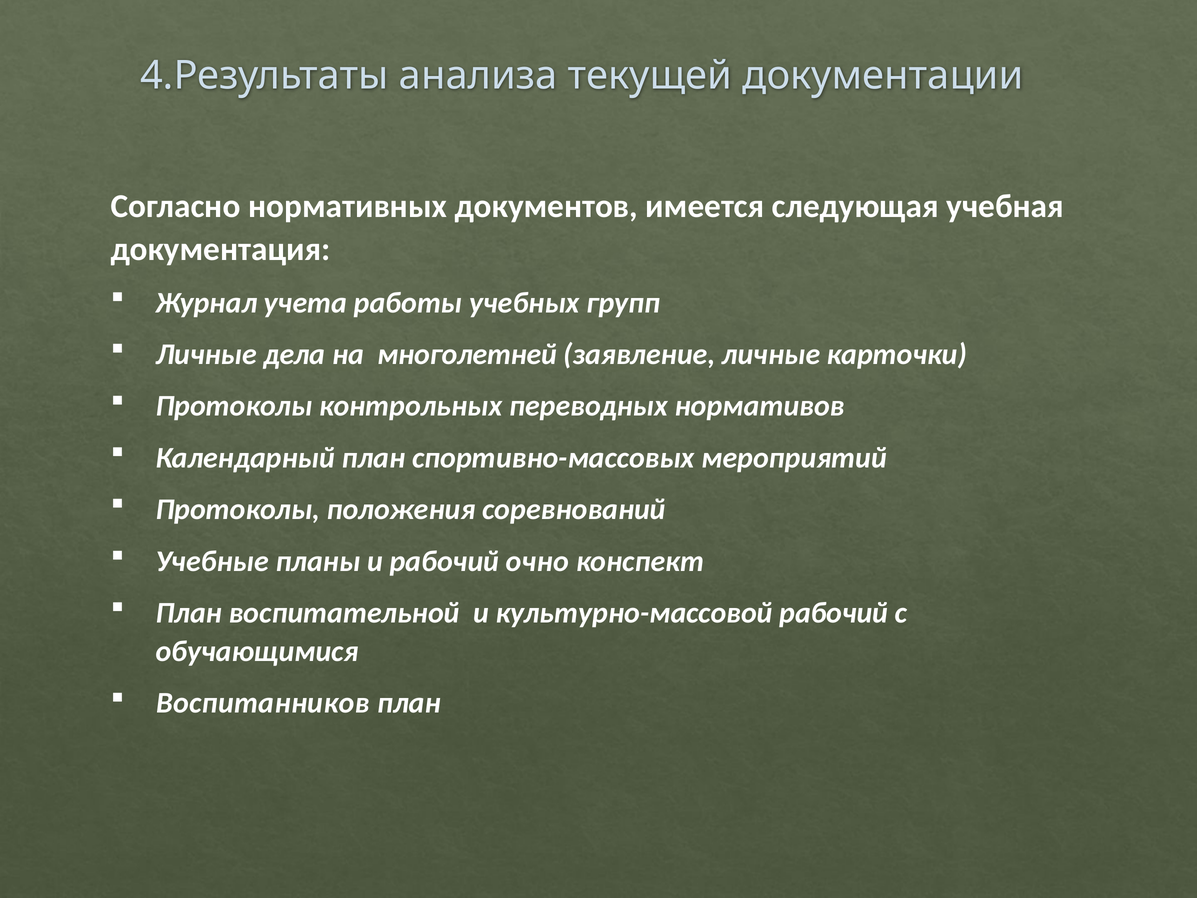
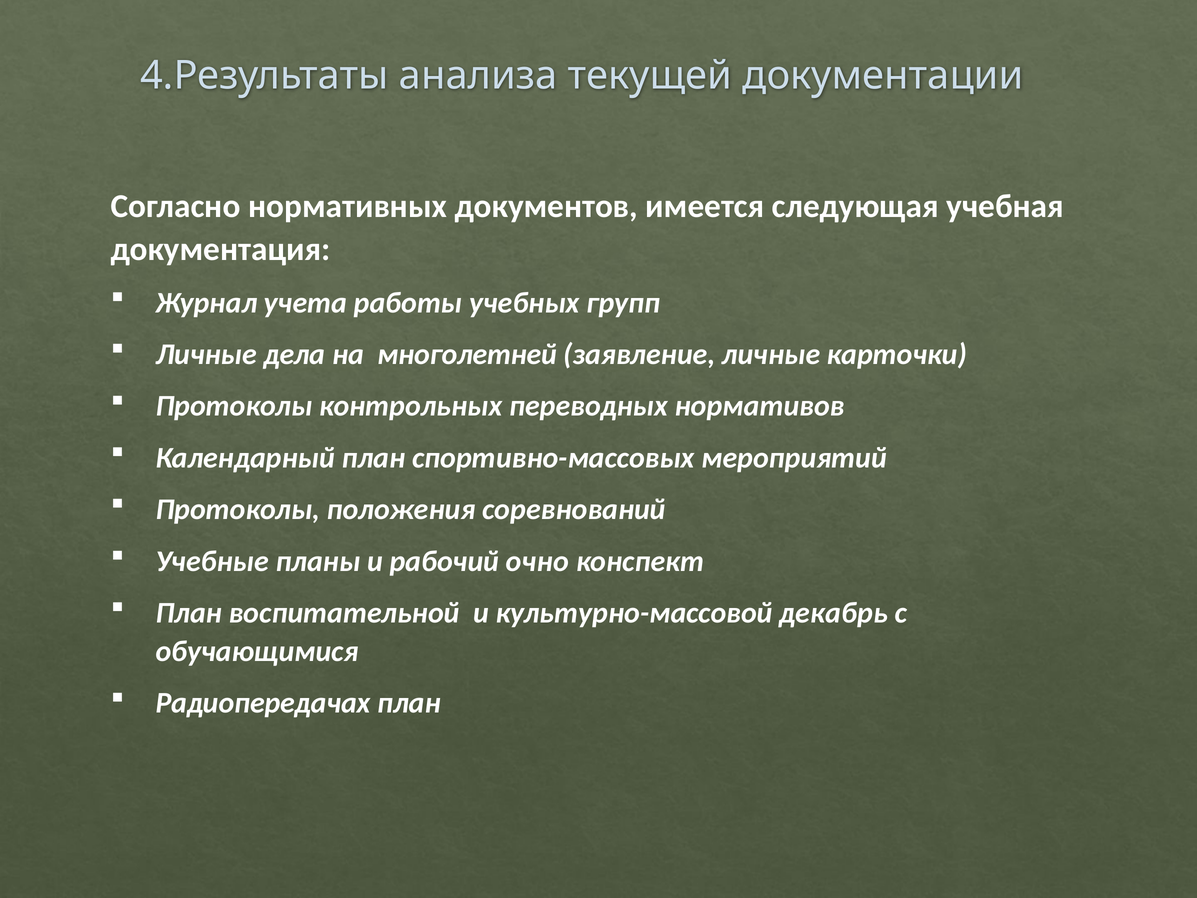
культурно-массовой рабочий: рабочий -> декабрь
Воспитанников: Воспитанников -> Радиопередачах
